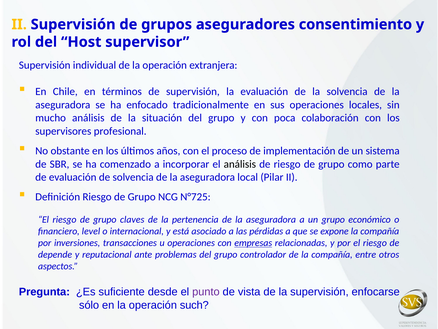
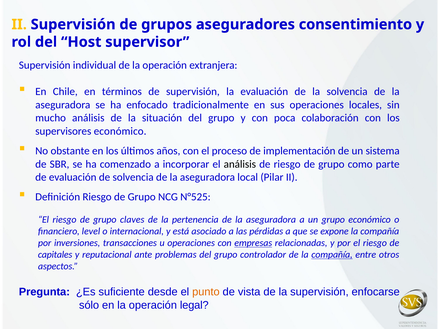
supervisores profesional: profesional -> económico
N°725: N°725 -> N°525
depende: depende -> capitales
compañía at (332, 254) underline: none -> present
punto colour: purple -> orange
such: such -> legal
